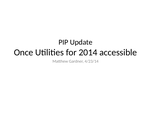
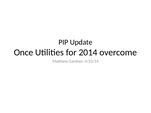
accessible: accessible -> overcome
